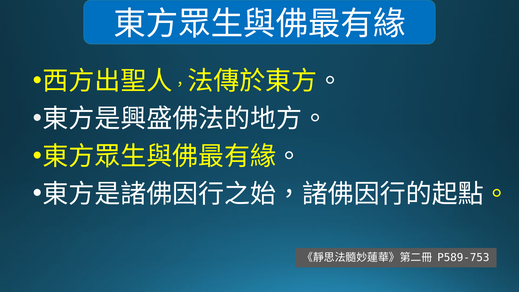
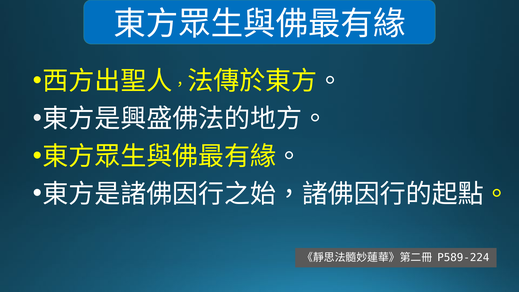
P589-753: P589-753 -> P589-224
